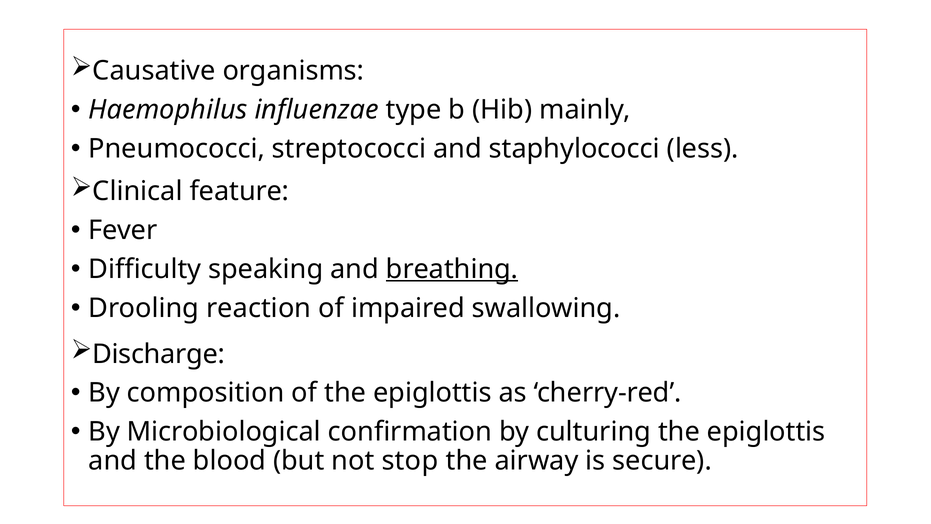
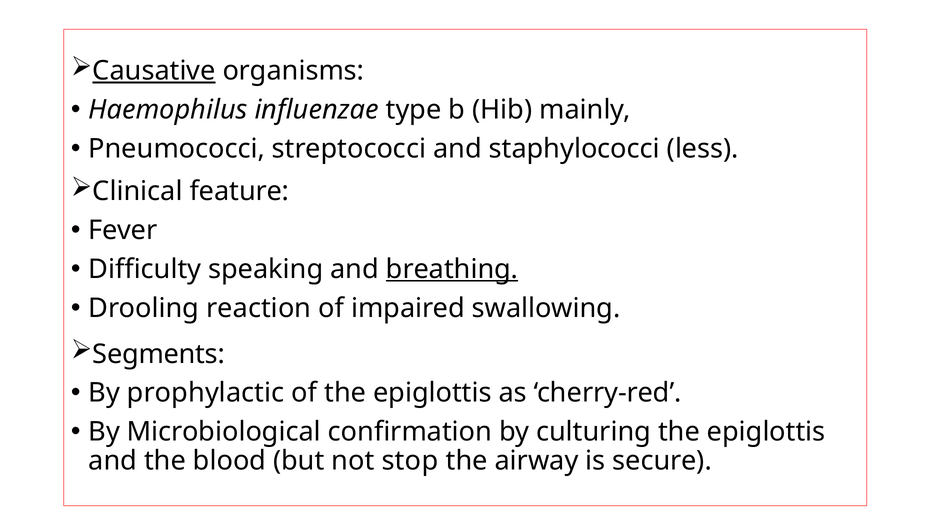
Causative underline: none -> present
Discharge: Discharge -> Segments
composition: composition -> prophylactic
